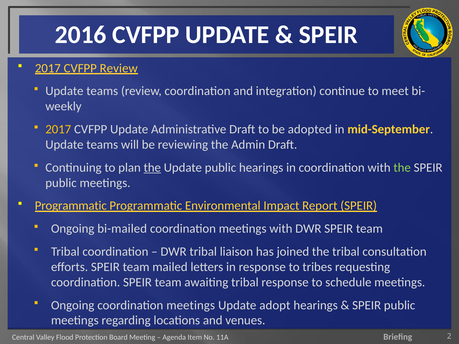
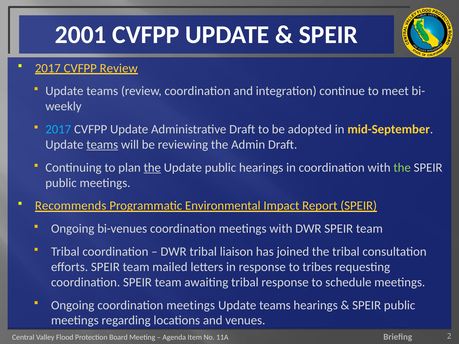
2016: 2016 -> 2001
2017 at (58, 129) colour: yellow -> light blue
teams at (102, 145) underline: none -> present
Programmatic at (71, 206): Programmatic -> Recommends
bi-mailed: bi-mailed -> bi-venues
adopt at (275, 305): adopt -> teams
